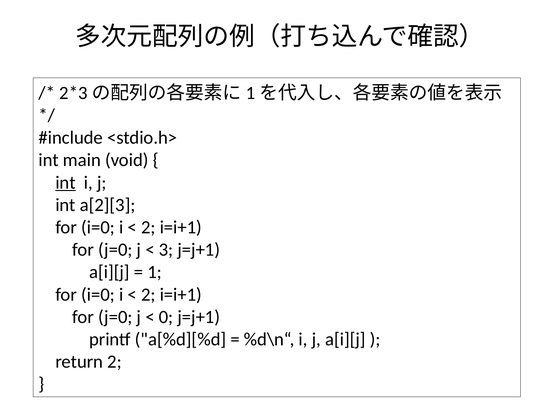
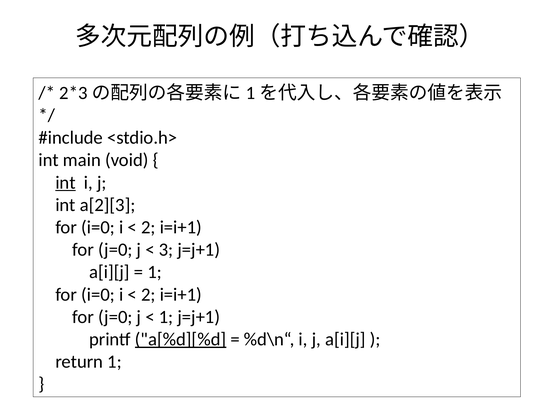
0 at (166, 317): 0 -> 1
a[%d][%d underline: none -> present
return 2: 2 -> 1
